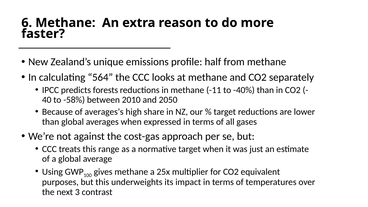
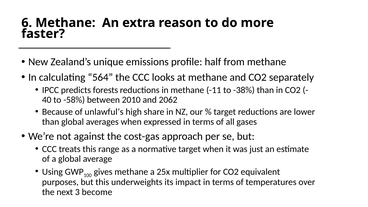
-40%: -40% -> -38%
2050: 2050 -> 2062
averages’s: averages’s -> unlawful’s
contrast: contrast -> become
